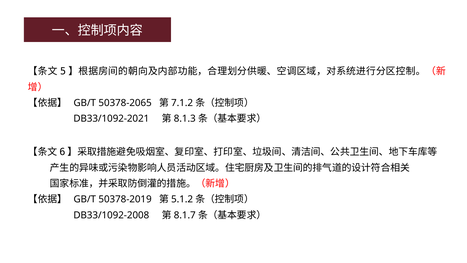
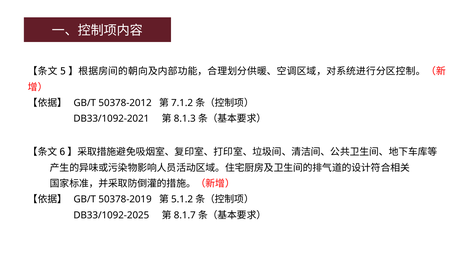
50378-2065: 50378-2065 -> 50378-2012
DB33/1092-2008: DB33/1092-2008 -> DB33/1092-2025
